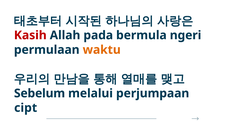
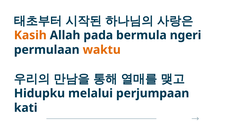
Kasih colour: red -> orange
Sebelum: Sebelum -> Hidupku
cipt: cipt -> kati
